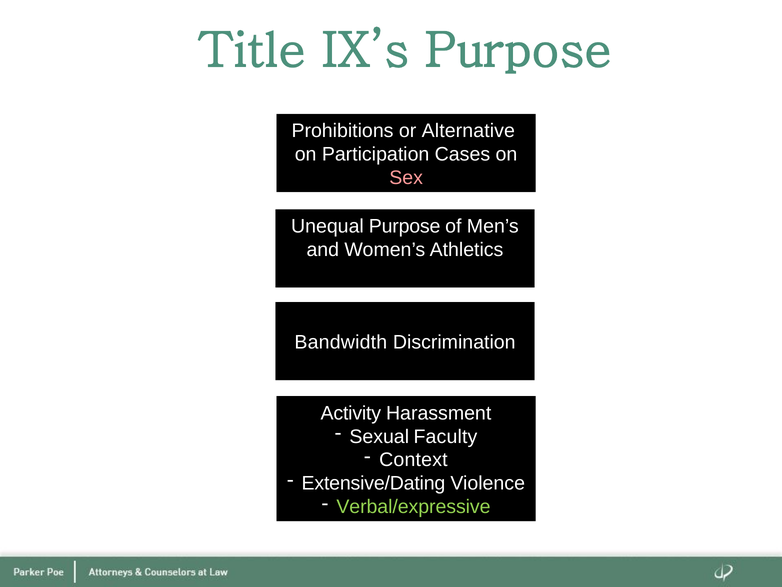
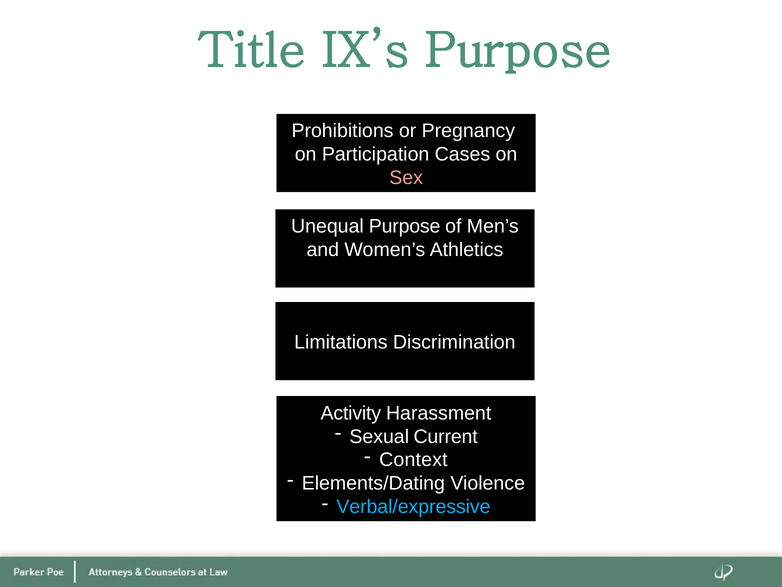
Alternative: Alternative -> Pregnancy
Bandwidth: Bandwidth -> Limitations
Faculty: Faculty -> Current
Extensive/Dating: Extensive/Dating -> Elements/Dating
Verbal/expressive colour: light green -> light blue
